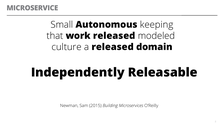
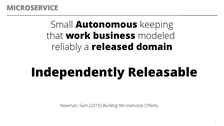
work released: released -> business
culture: culture -> reliably
